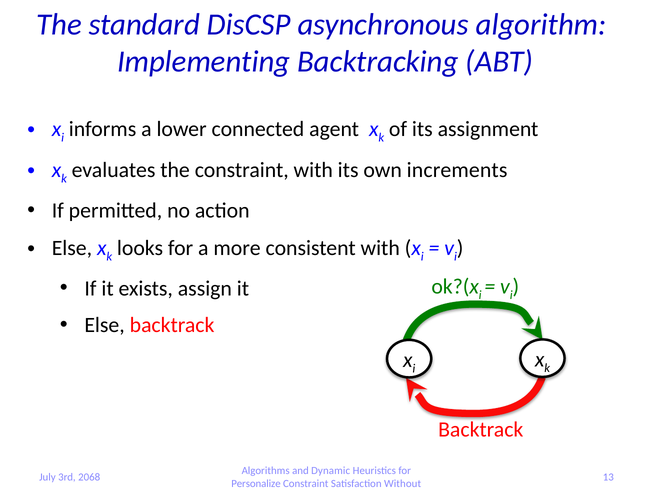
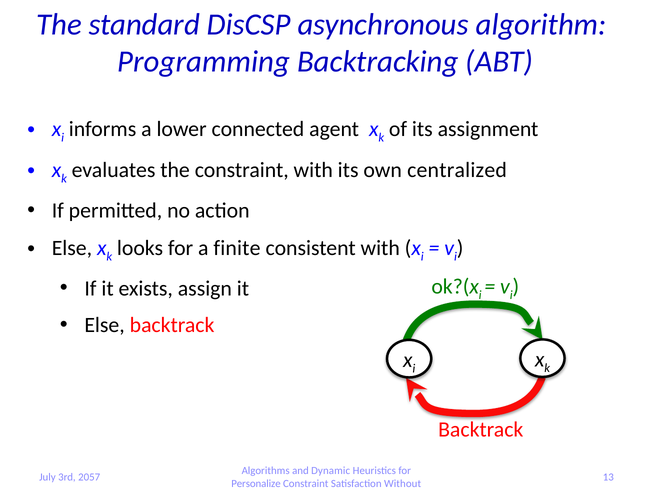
Implementing: Implementing -> Programming
increments: increments -> centralized
more: more -> finite
2068: 2068 -> 2057
